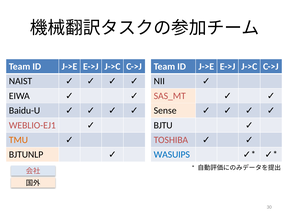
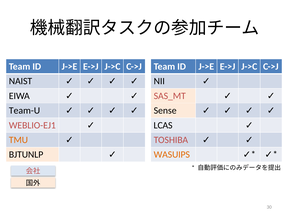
Baidu-U: Baidu-U -> Team-U
BJTU: BJTU -> LCAS
WASUIPS colour: blue -> orange
